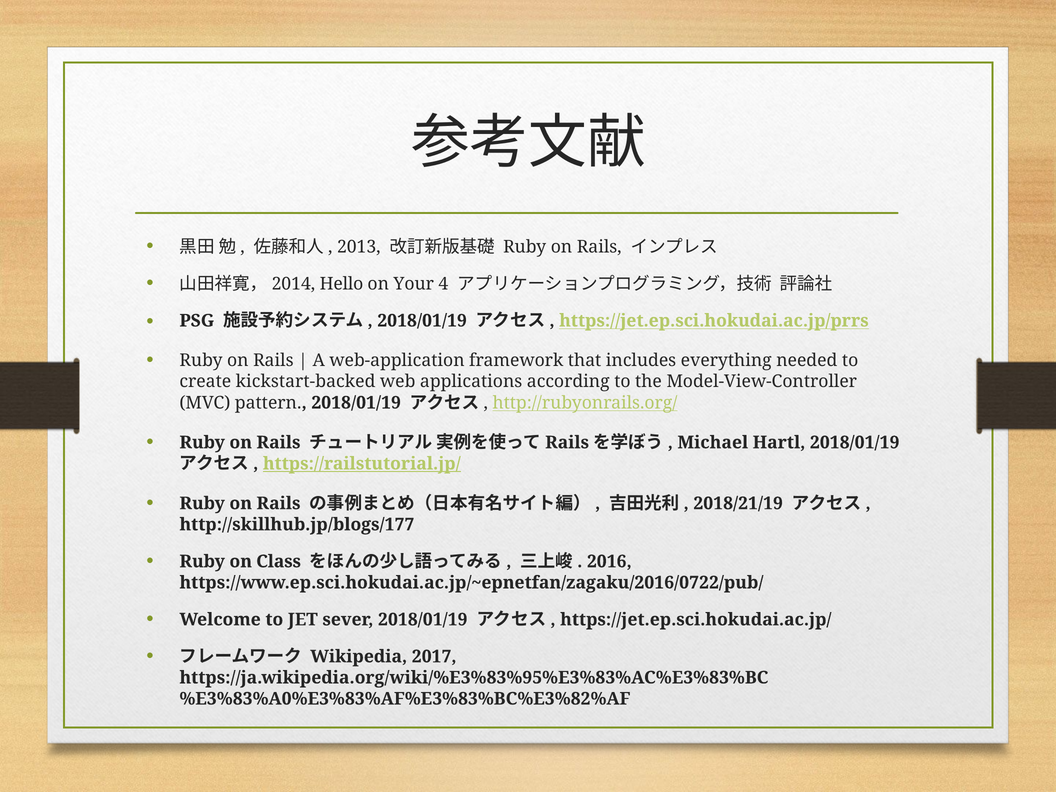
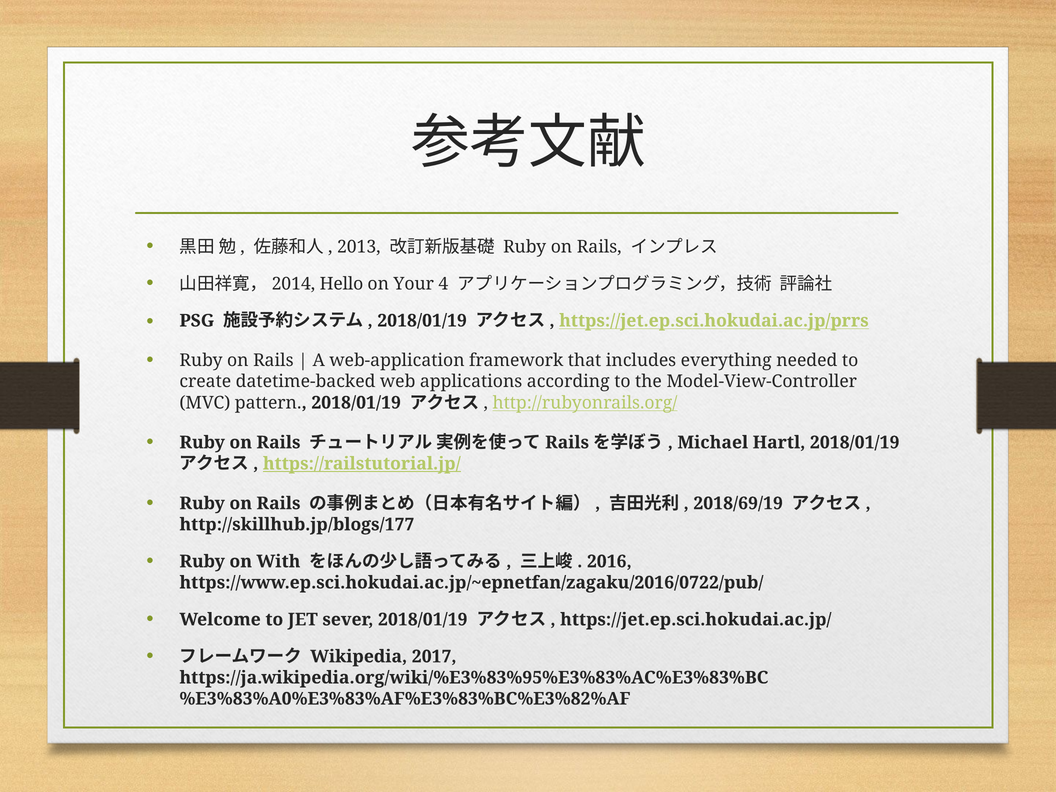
kickstart-backed: kickstart-backed -> datetime-backed
2018/21/19: 2018/21/19 -> 2018/69/19
Class: Class -> With
